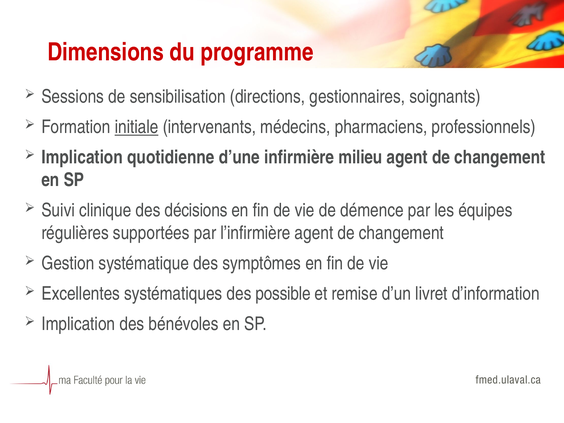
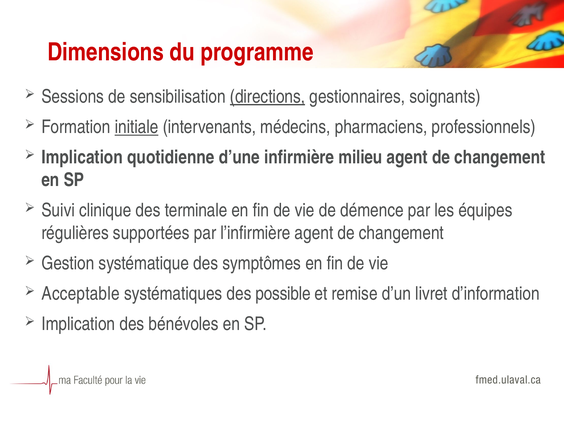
directions underline: none -> present
décisions: décisions -> terminale
Excellentes: Excellentes -> Acceptable
